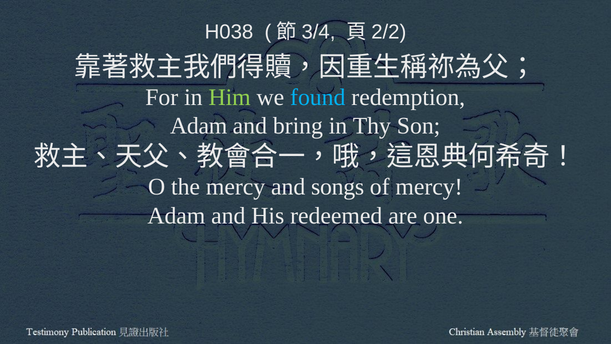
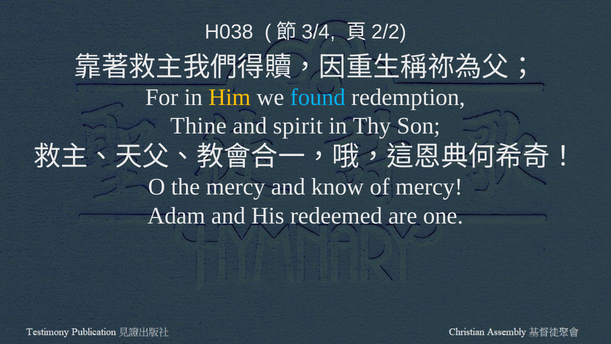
Him colour: light green -> yellow
Adam at (199, 126): Adam -> Thine
bring: bring -> spirit
songs: songs -> know
